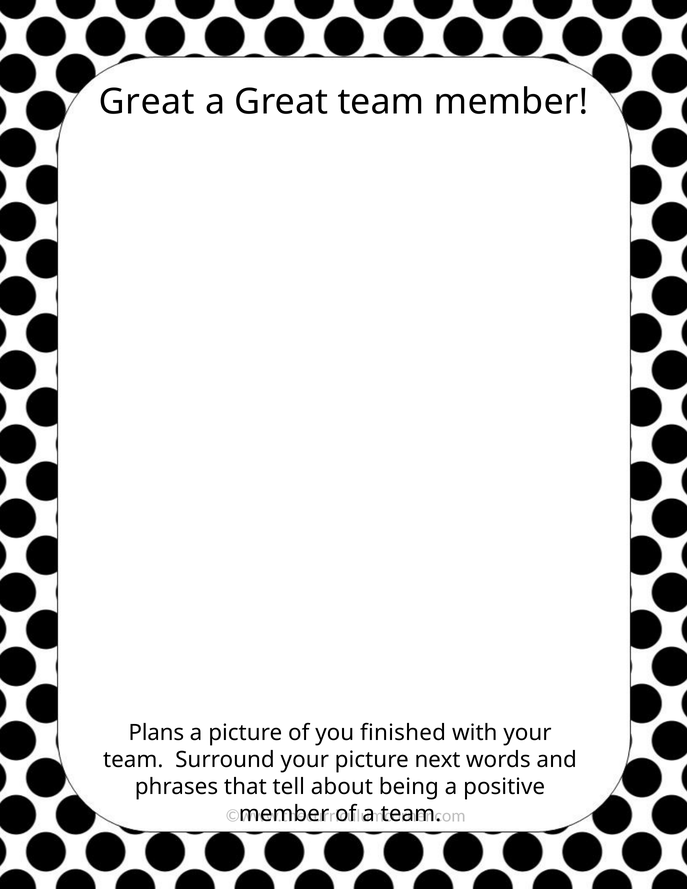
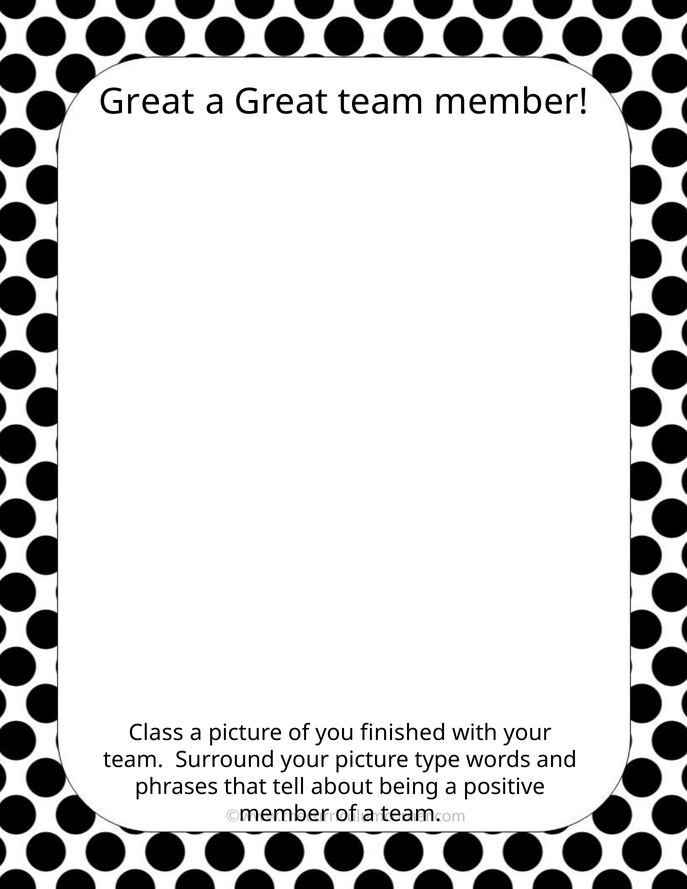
Plans: Plans -> Class
next: next -> type
